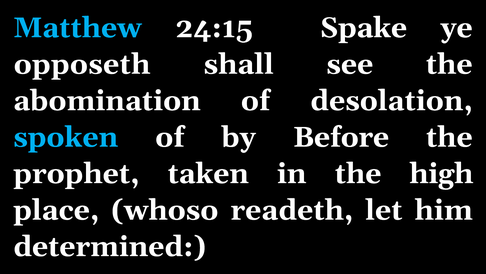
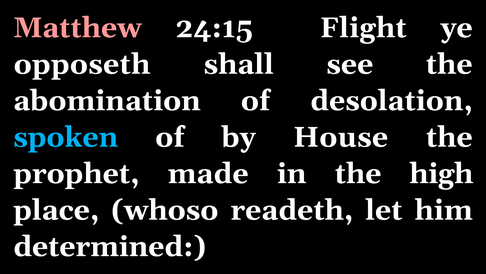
Matthew colour: light blue -> pink
Spake: Spake -> Flight
Before: Before -> House
taken: taken -> made
